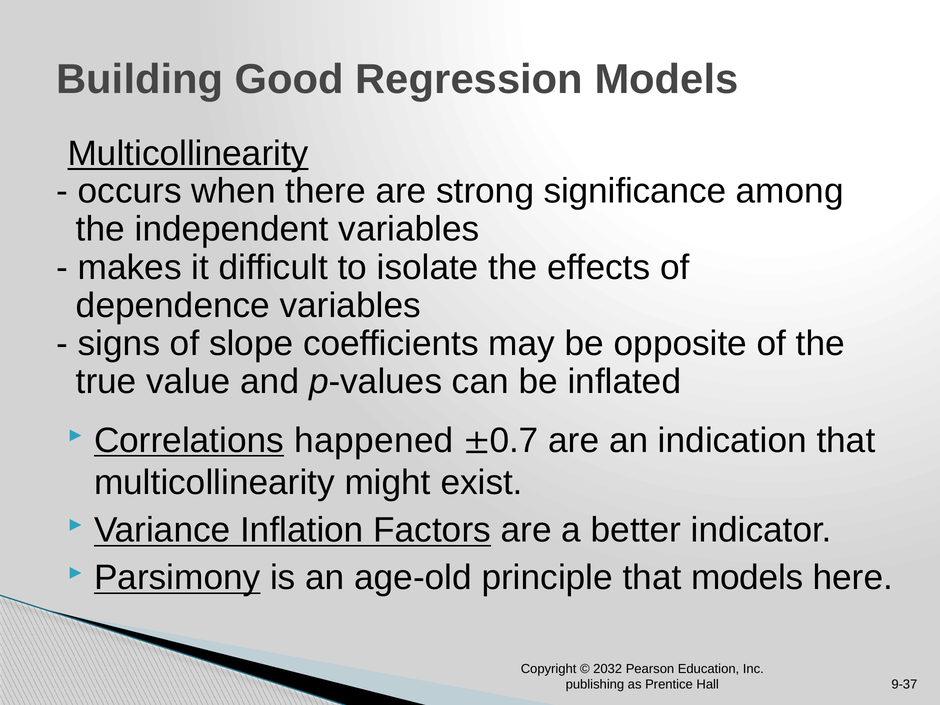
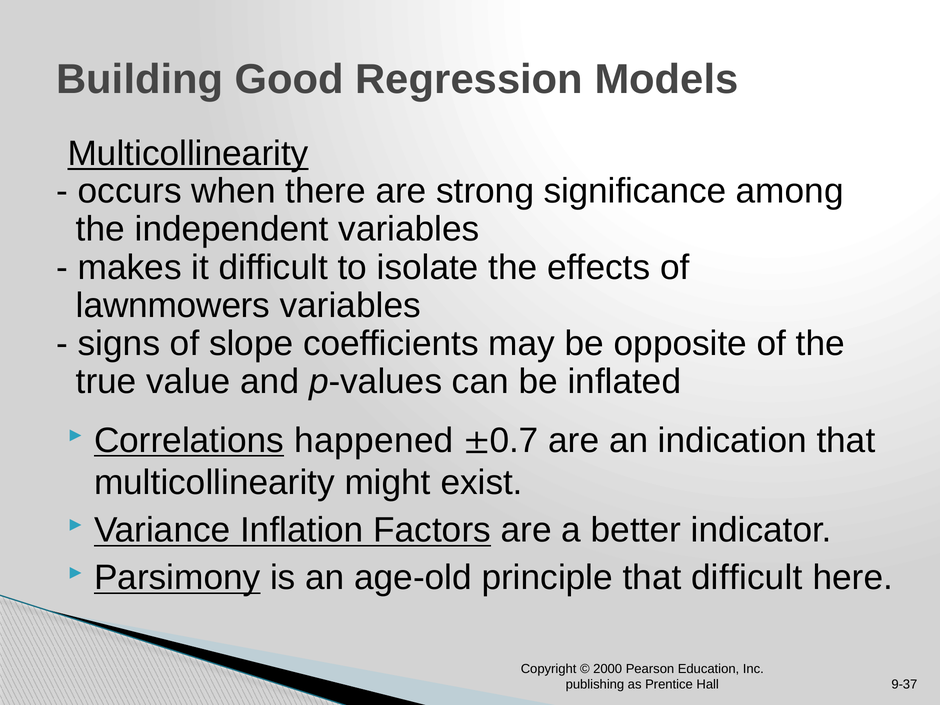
dependence: dependence -> lawnmowers
that models: models -> difficult
2032: 2032 -> 2000
